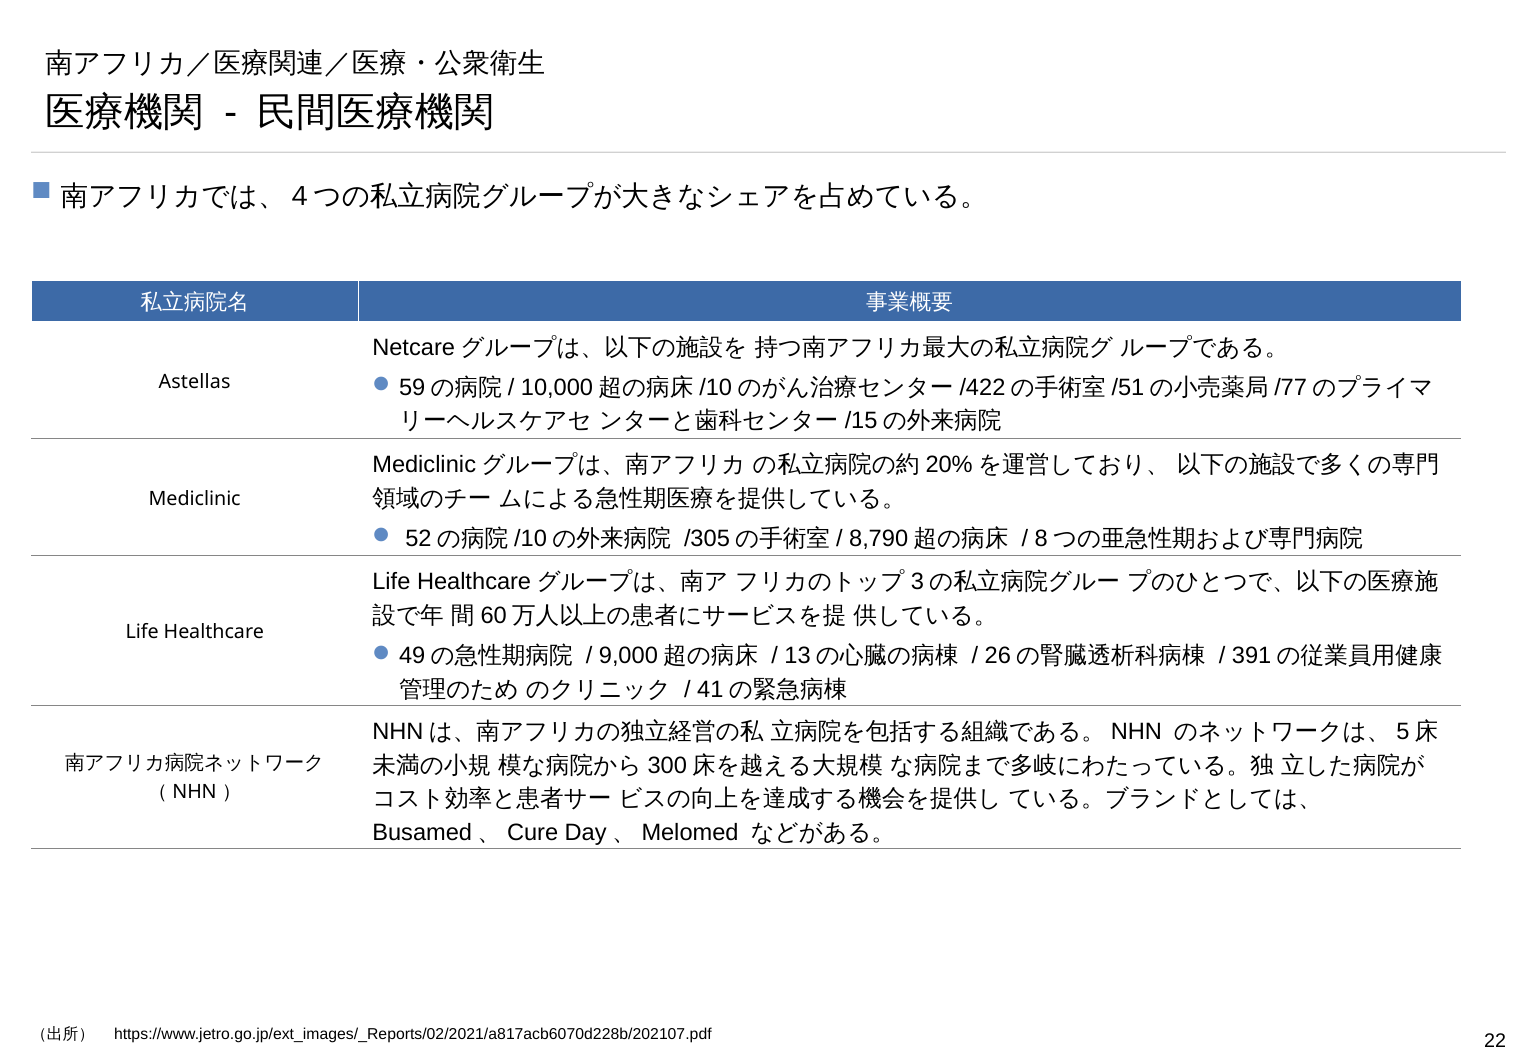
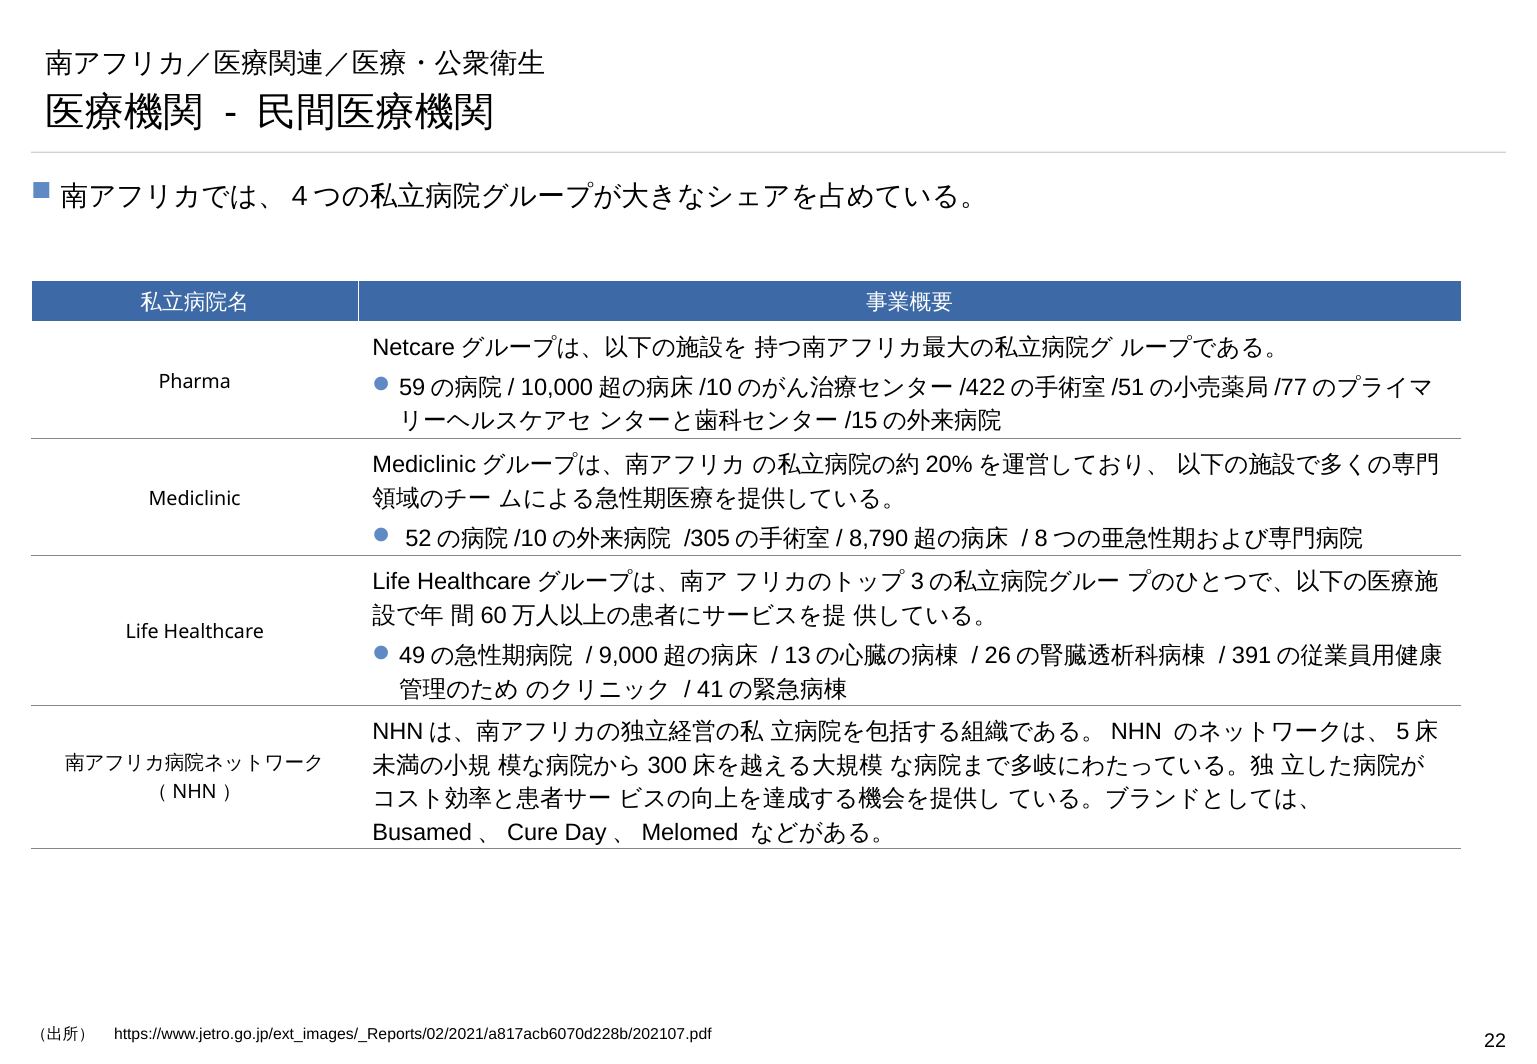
Astellas: Astellas -> Pharma
